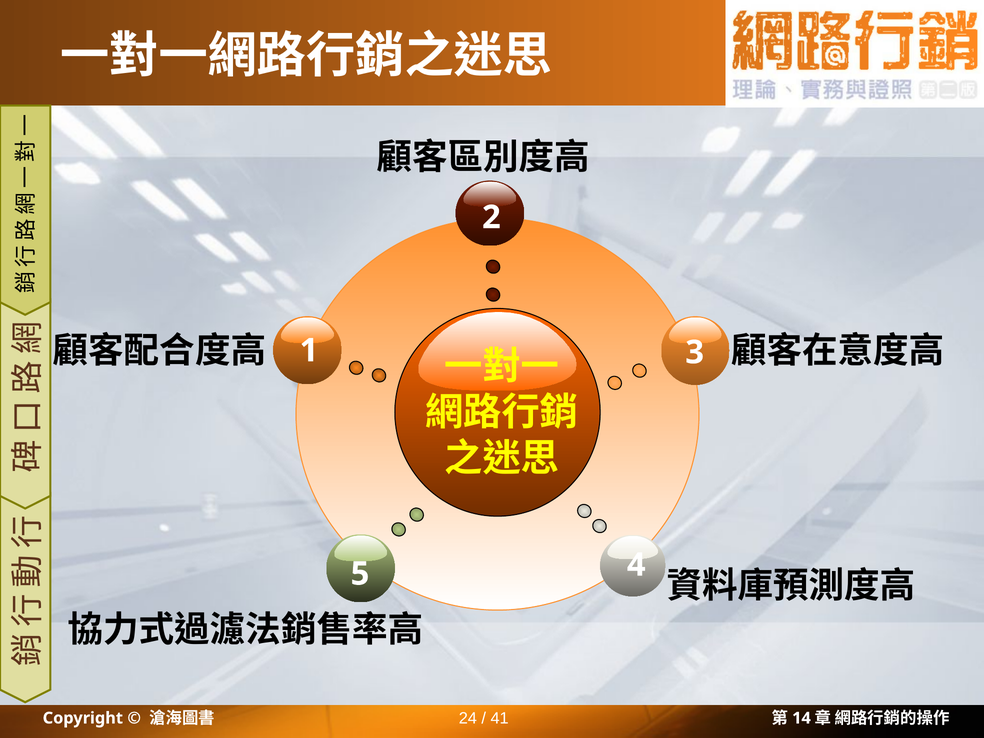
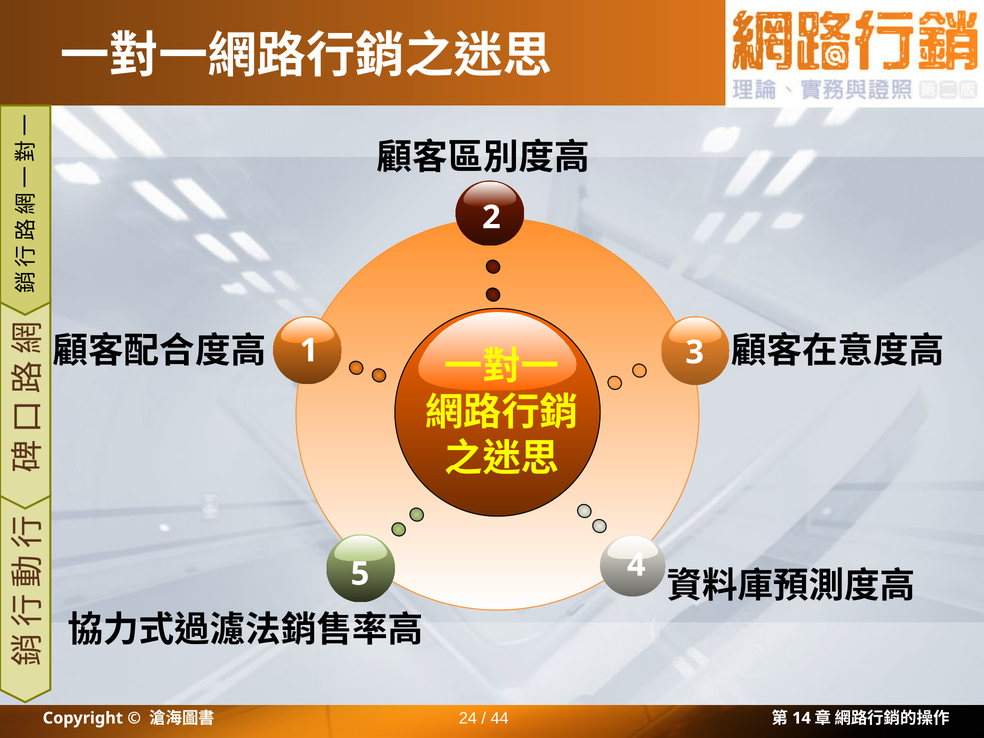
41: 41 -> 44
